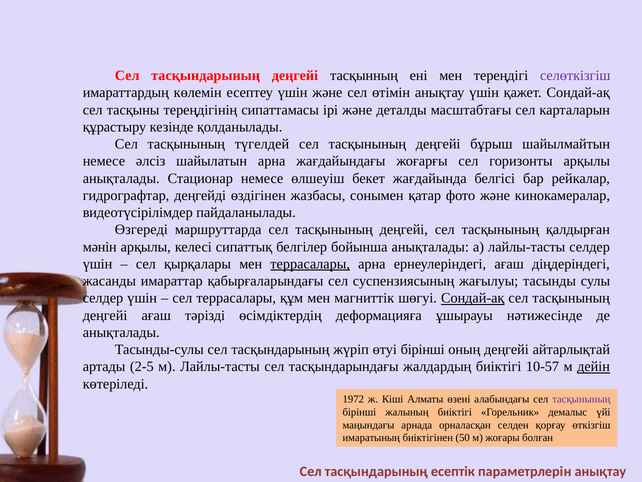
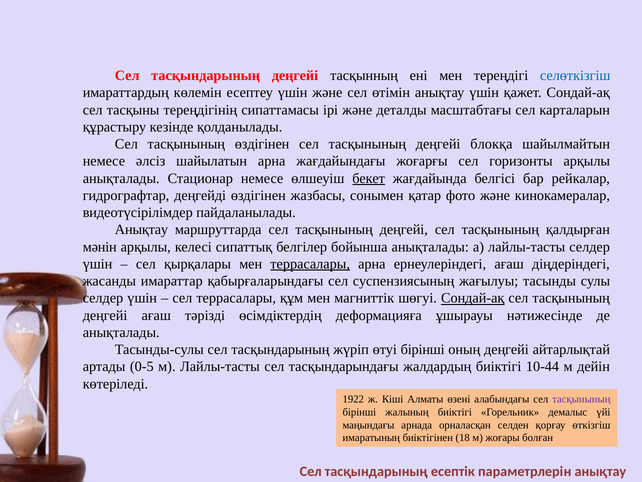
селөткізгіш colour: purple -> blue
тасқынының түгелдей: түгелдей -> өздігінен
бұрыш: бұрыш -> блокқа
бекет underline: none -> present
Өзгереді at (141, 229): Өзгереді -> Анықтау
2-5: 2-5 -> 0-5
10-57: 10-57 -> 10-44
дейін underline: present -> none
1972: 1972 -> 1922
50: 50 -> 18
